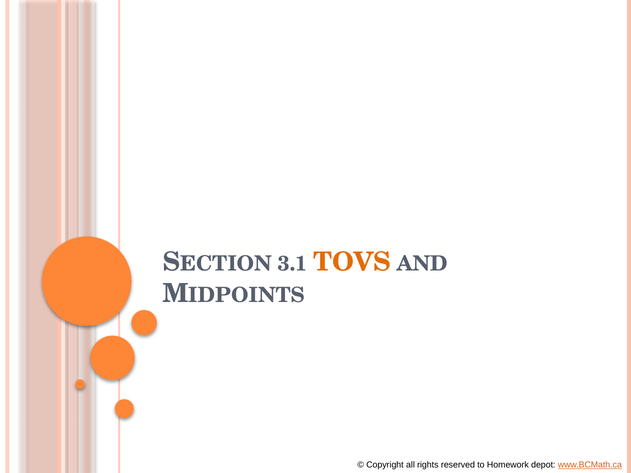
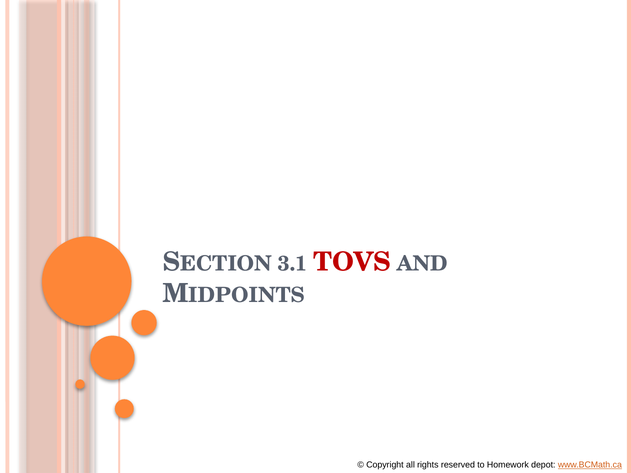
TOVS colour: orange -> red
